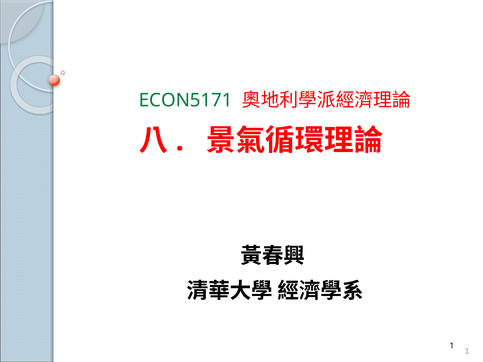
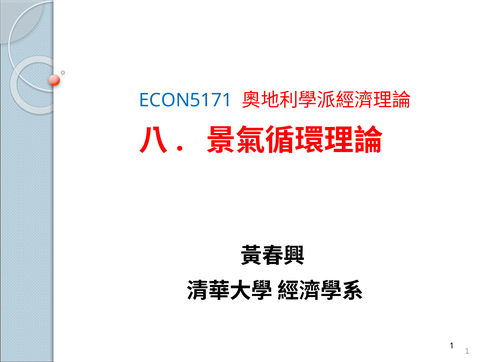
ECON5171 colour: green -> blue
